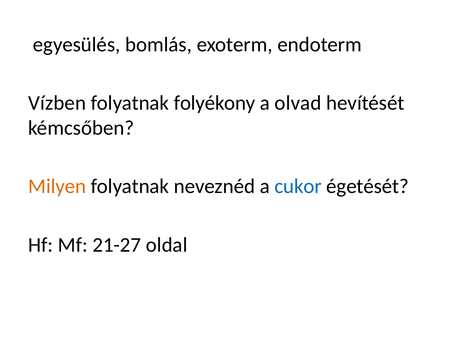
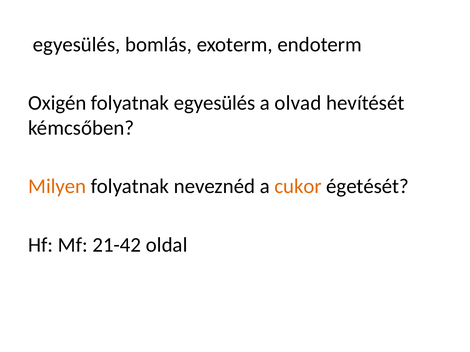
Vízben: Vízben -> Oxigén
folyatnak folyékony: folyékony -> egyesülés
cukor colour: blue -> orange
21-27: 21-27 -> 21-42
